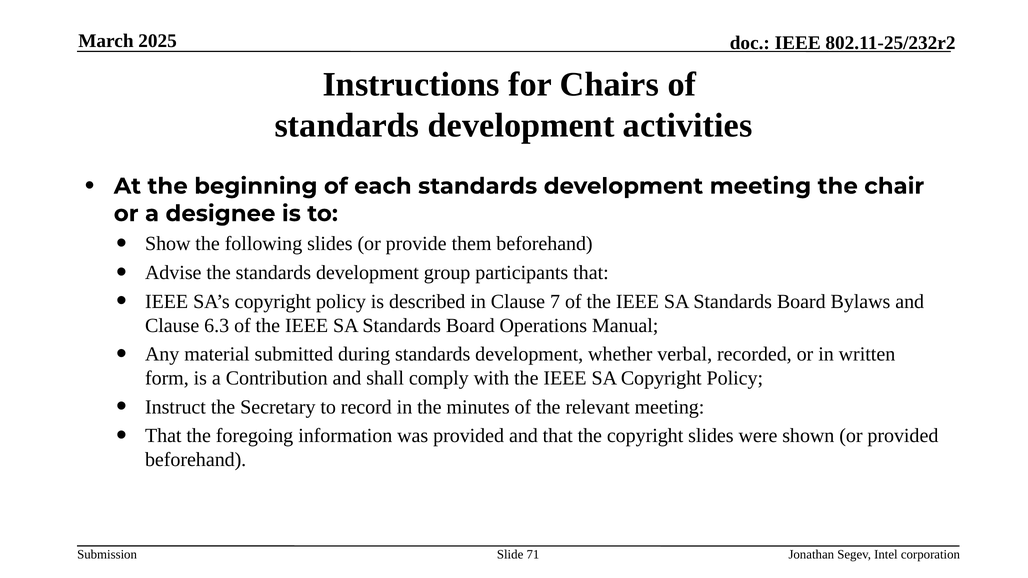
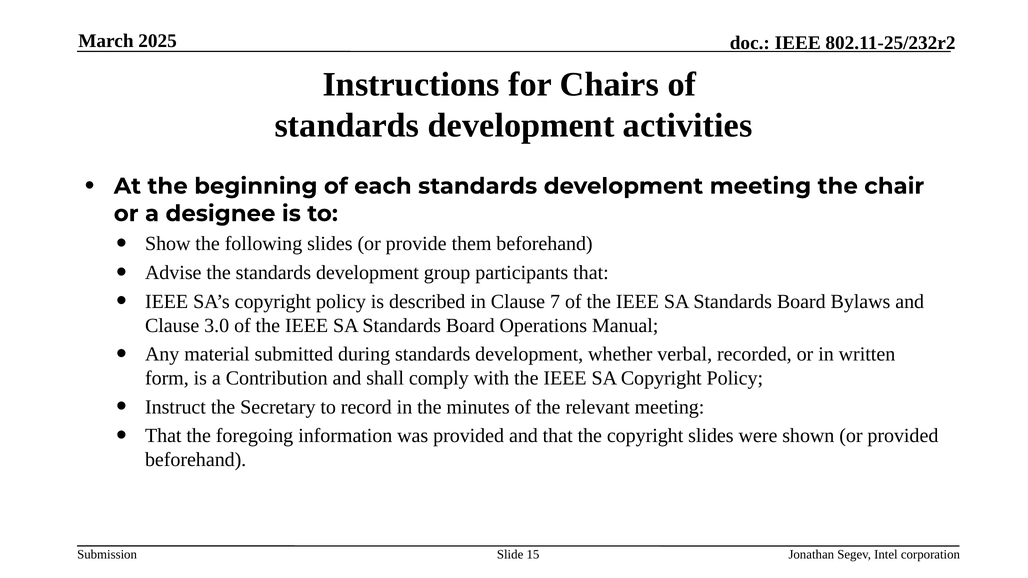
6.3: 6.3 -> 3.0
71: 71 -> 15
